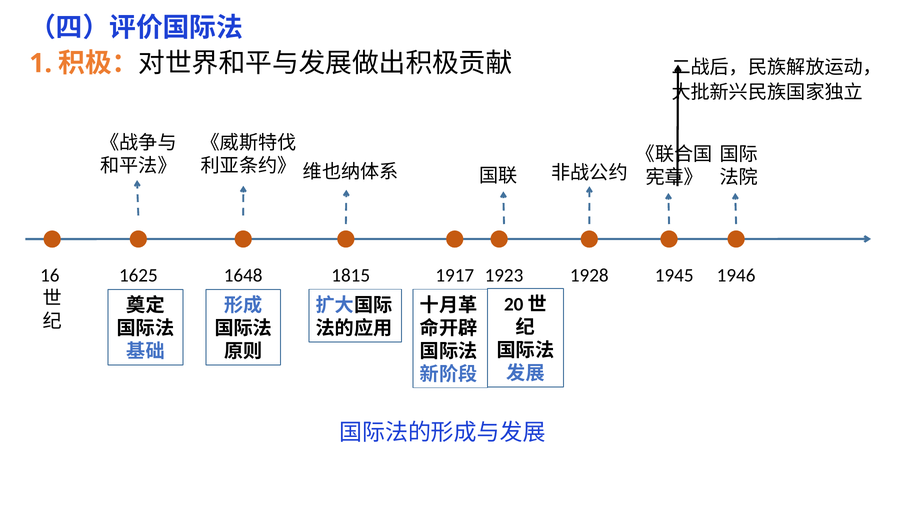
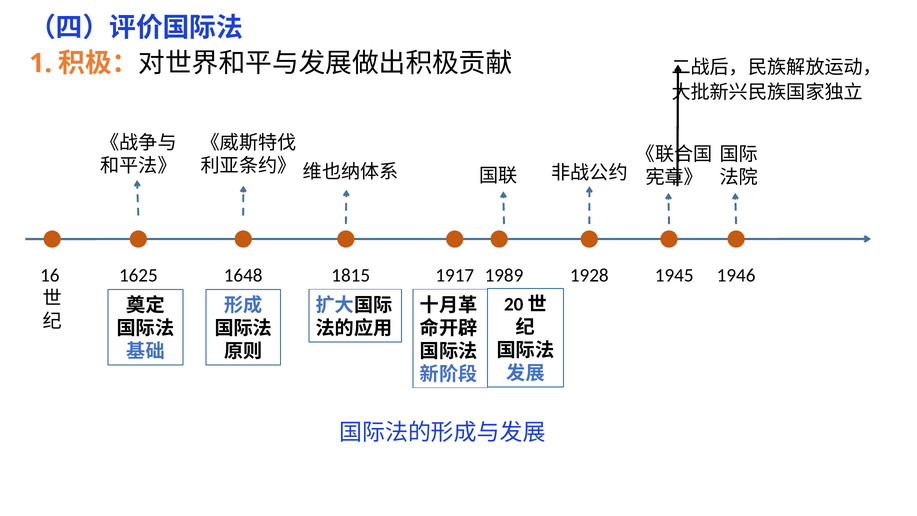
1923: 1923 -> 1989
